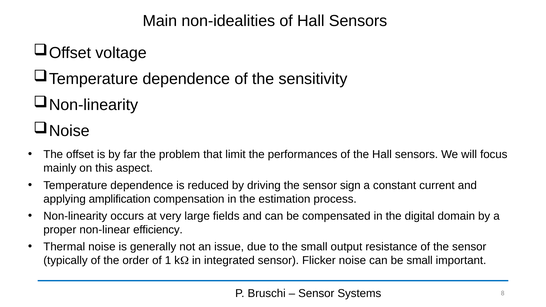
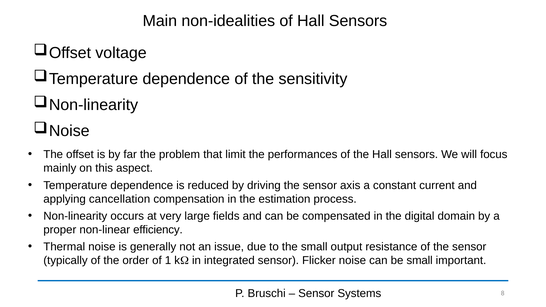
sign: sign -> axis
amplification: amplification -> cancellation
